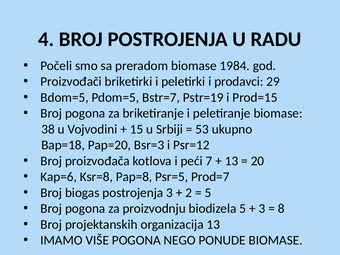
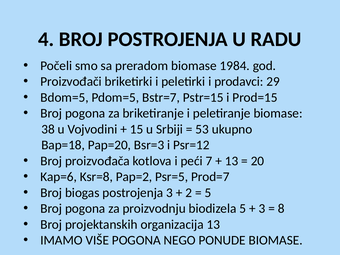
Pstr=19: Pstr=19 -> Pstr=15
Pap=8: Pap=8 -> Pap=2
